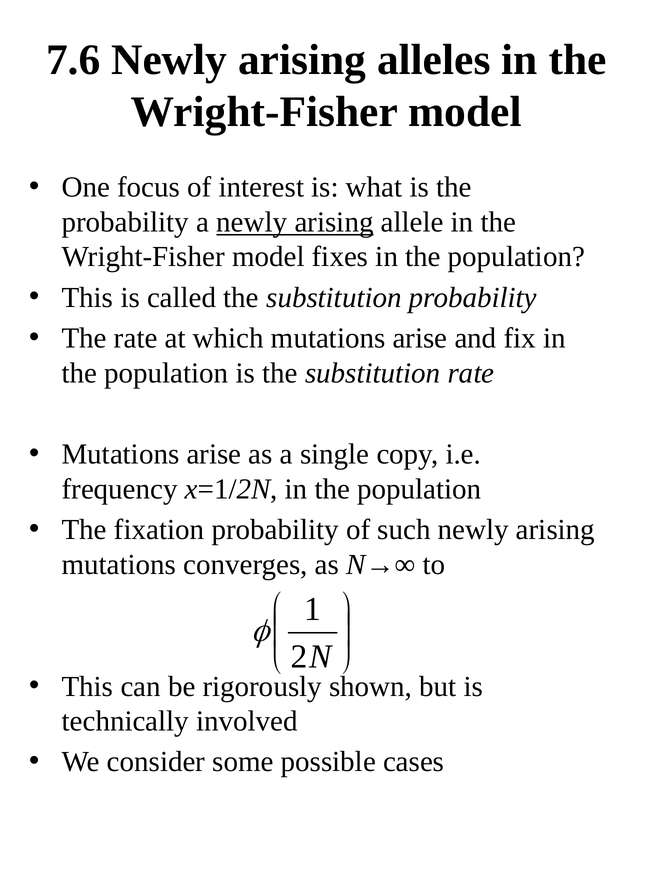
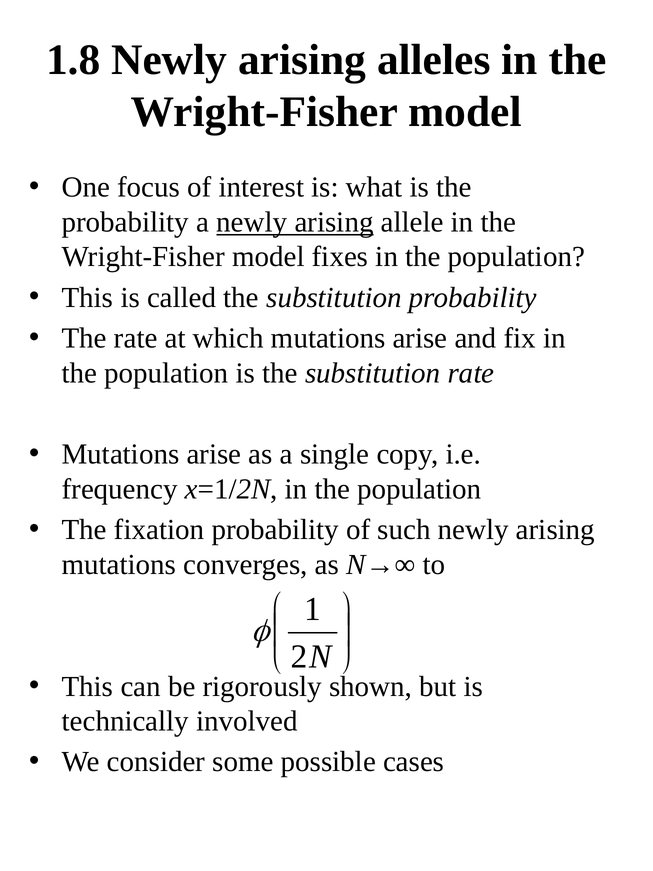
7.6: 7.6 -> 1.8
